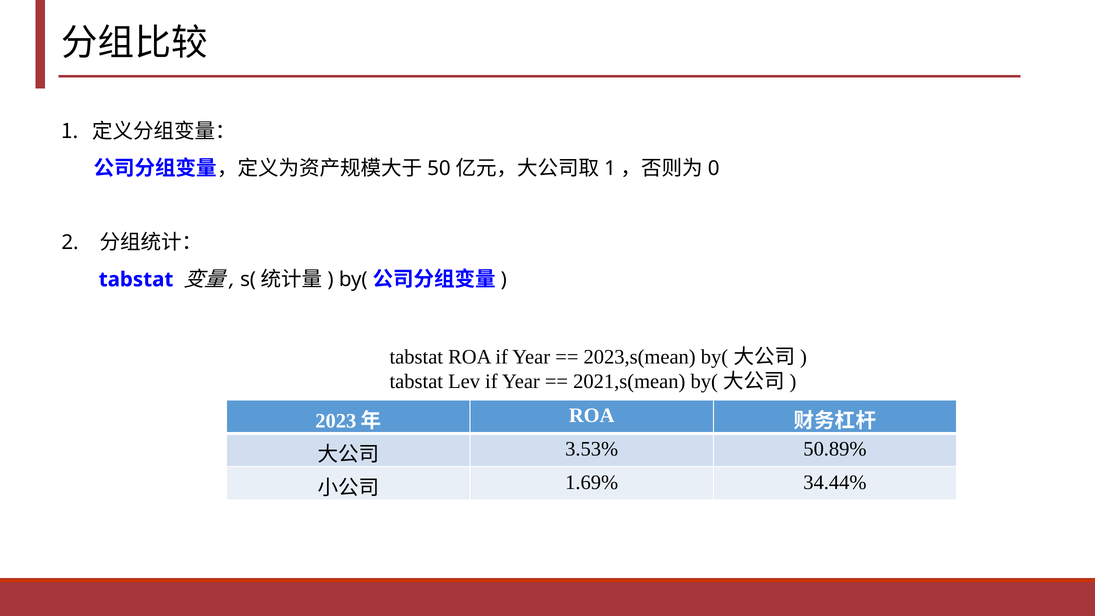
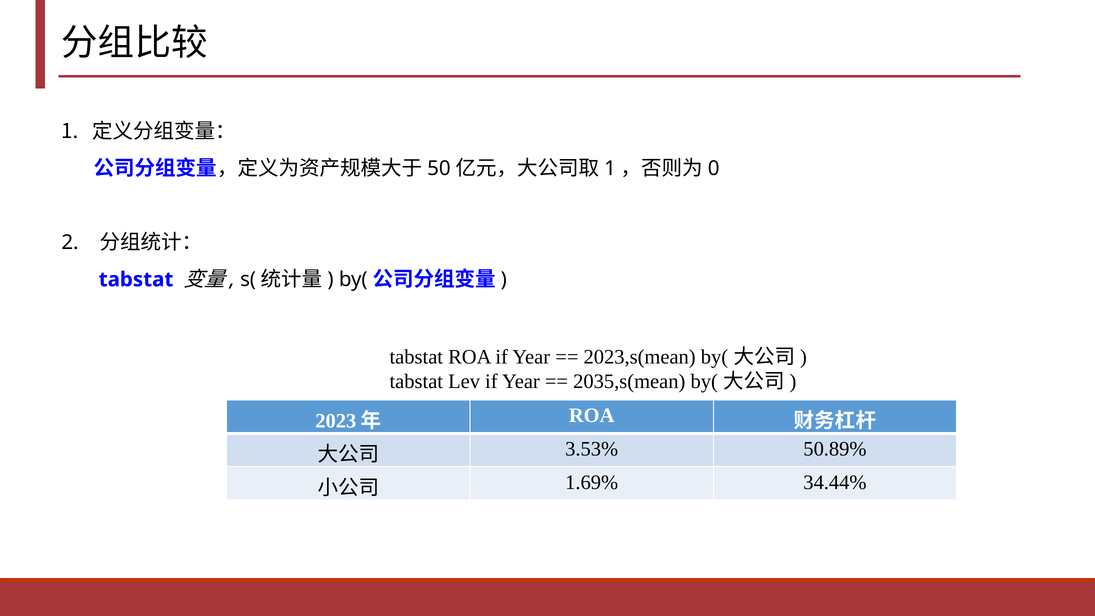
2021,s(mean: 2021,s(mean -> 2035,s(mean
